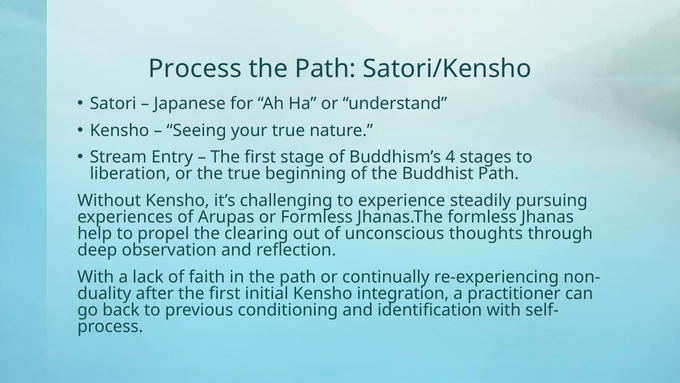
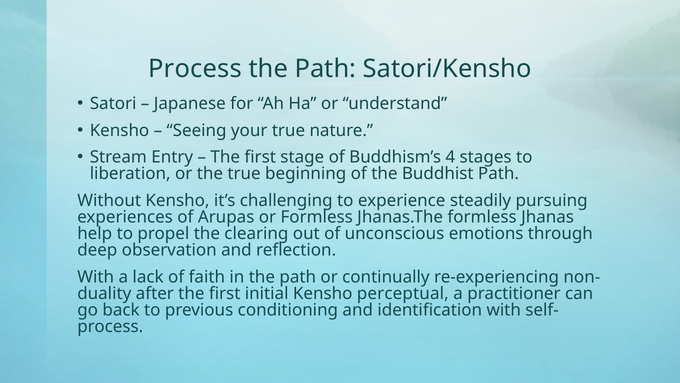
thoughts: thoughts -> emotions
integration: integration -> perceptual
